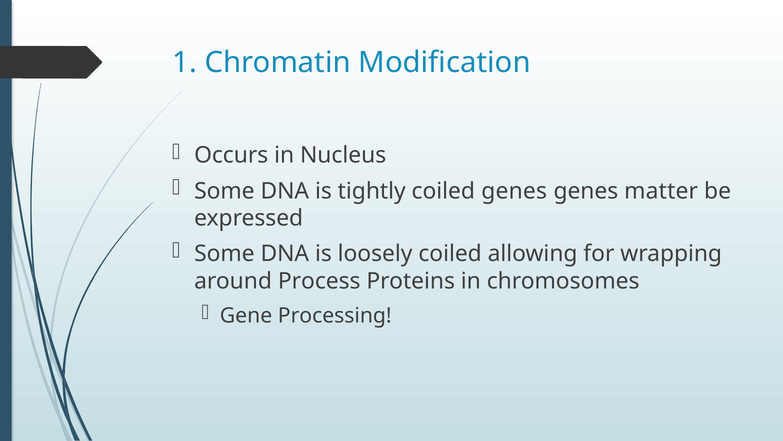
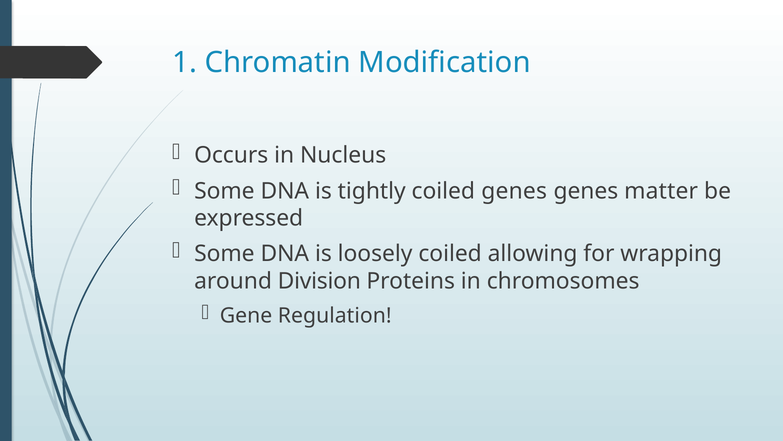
Process: Process -> Division
Processing: Processing -> Regulation
